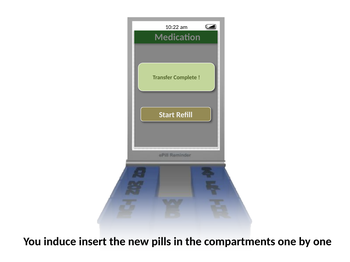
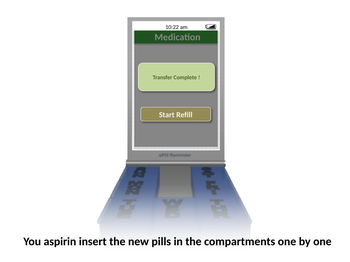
induce: induce -> aspirin
